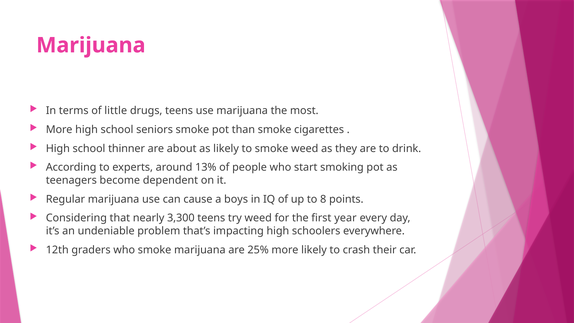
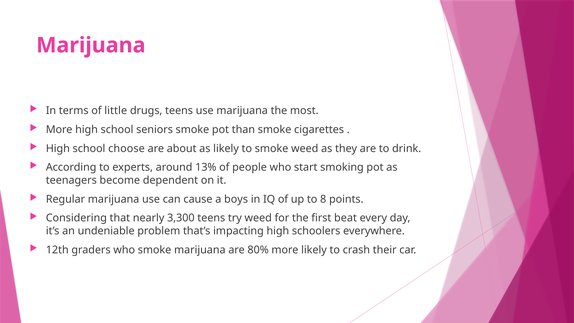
thinner: thinner -> choose
year: year -> beat
25%: 25% -> 80%
